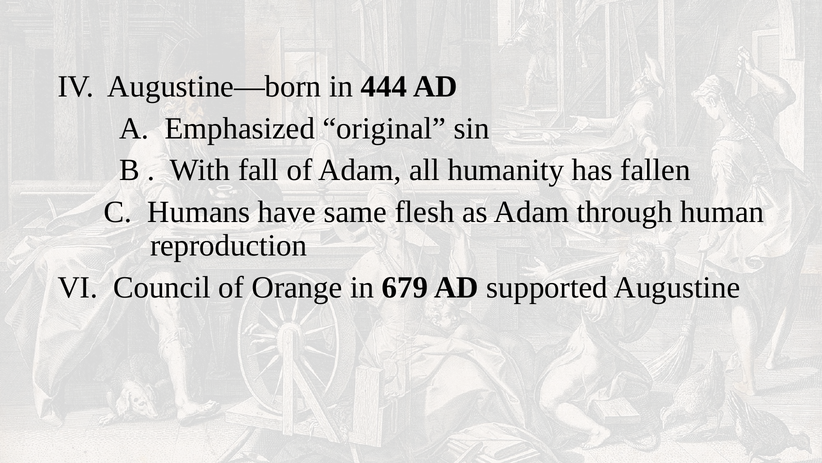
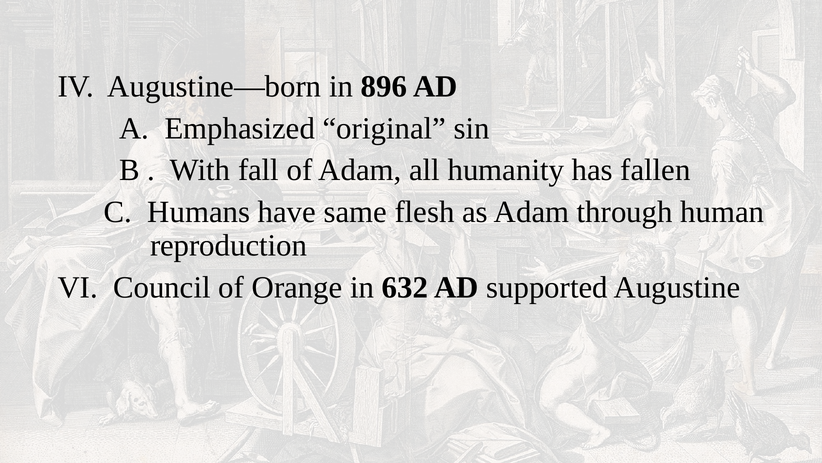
444: 444 -> 896
679: 679 -> 632
